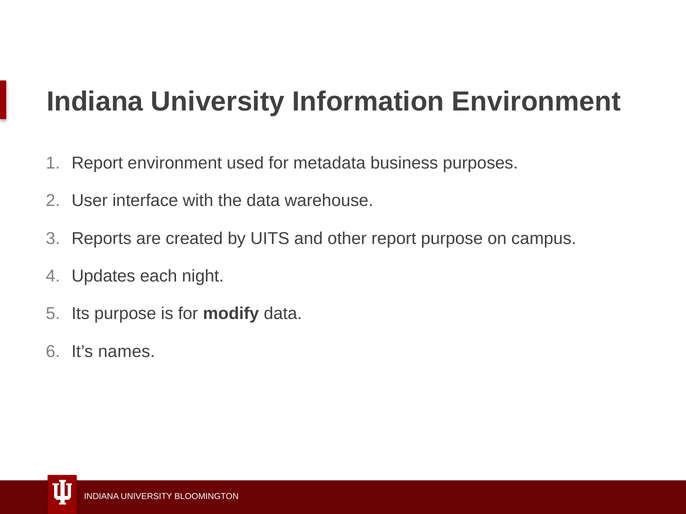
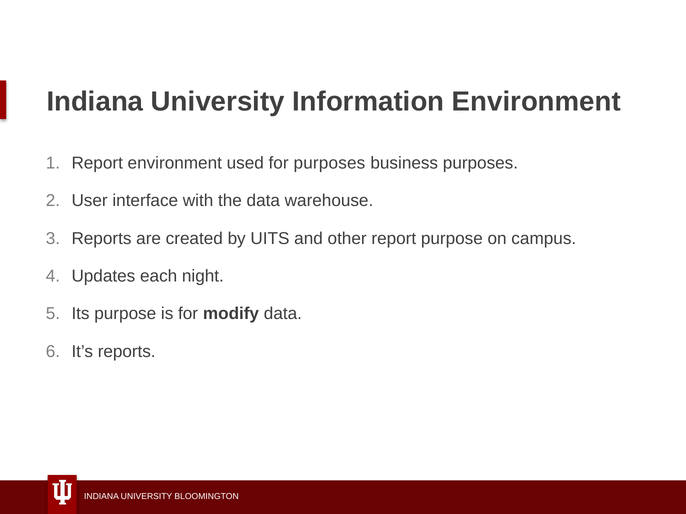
for metadata: metadata -> purposes
It’s names: names -> reports
